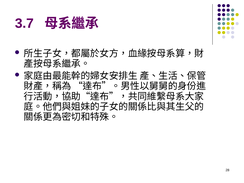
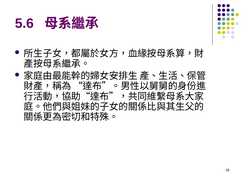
3.7: 3.7 -> 5.6
